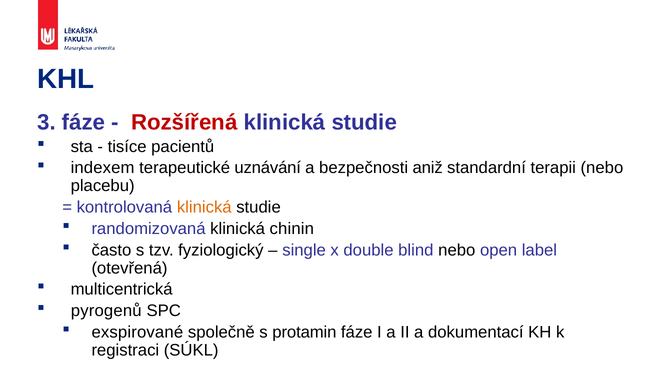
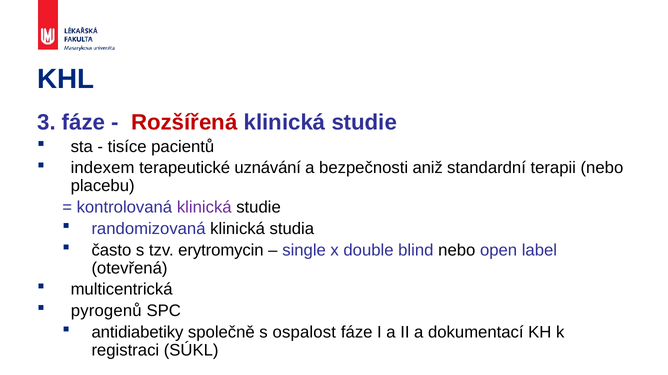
klinická at (204, 208) colour: orange -> purple
chinin: chinin -> studia
fyziologický: fyziologický -> erytromycin
exspirované: exspirované -> antidiabetiky
protamin: protamin -> ospalost
